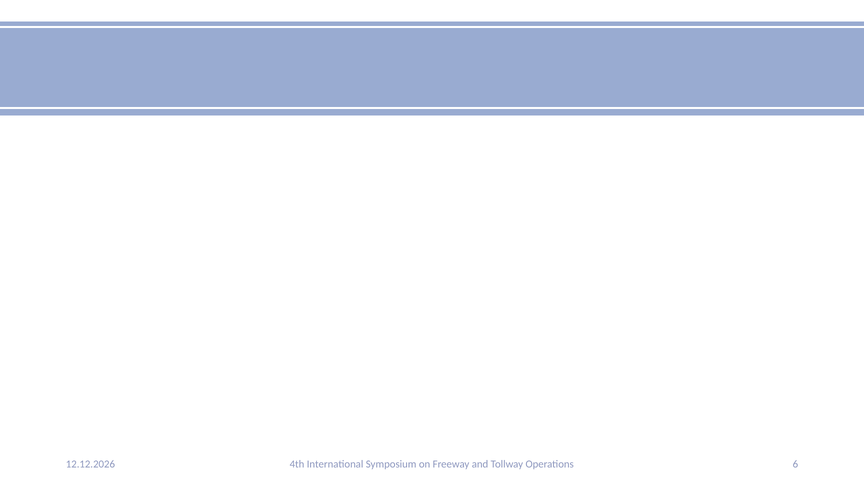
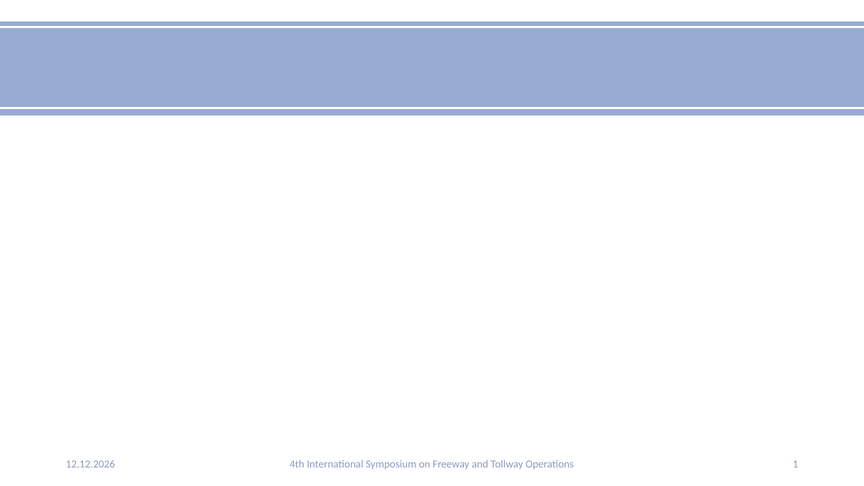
6: 6 -> 1
